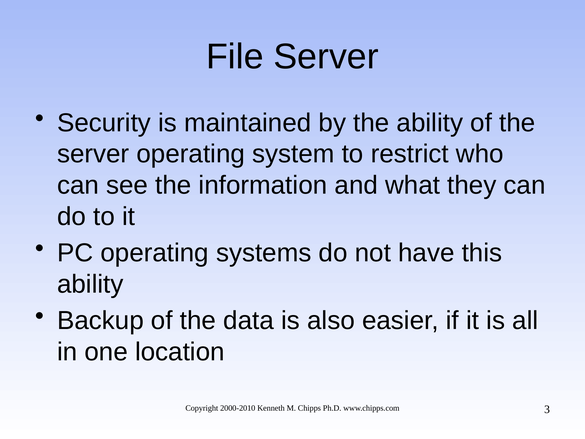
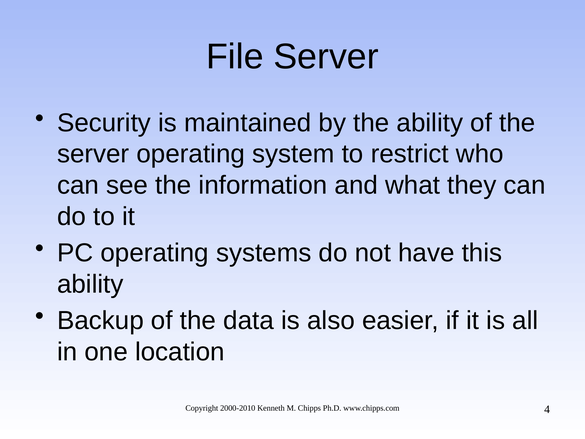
3: 3 -> 4
